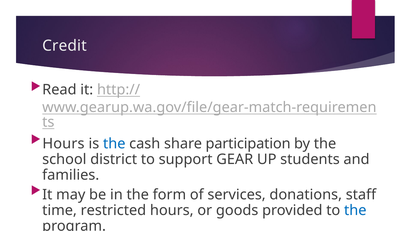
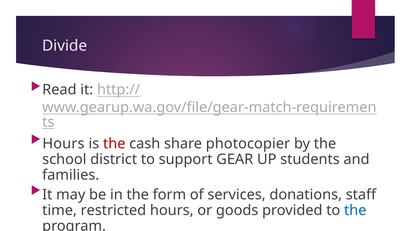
Credit: Credit -> Divide
the at (114, 144) colour: blue -> red
participation: participation -> photocopier
